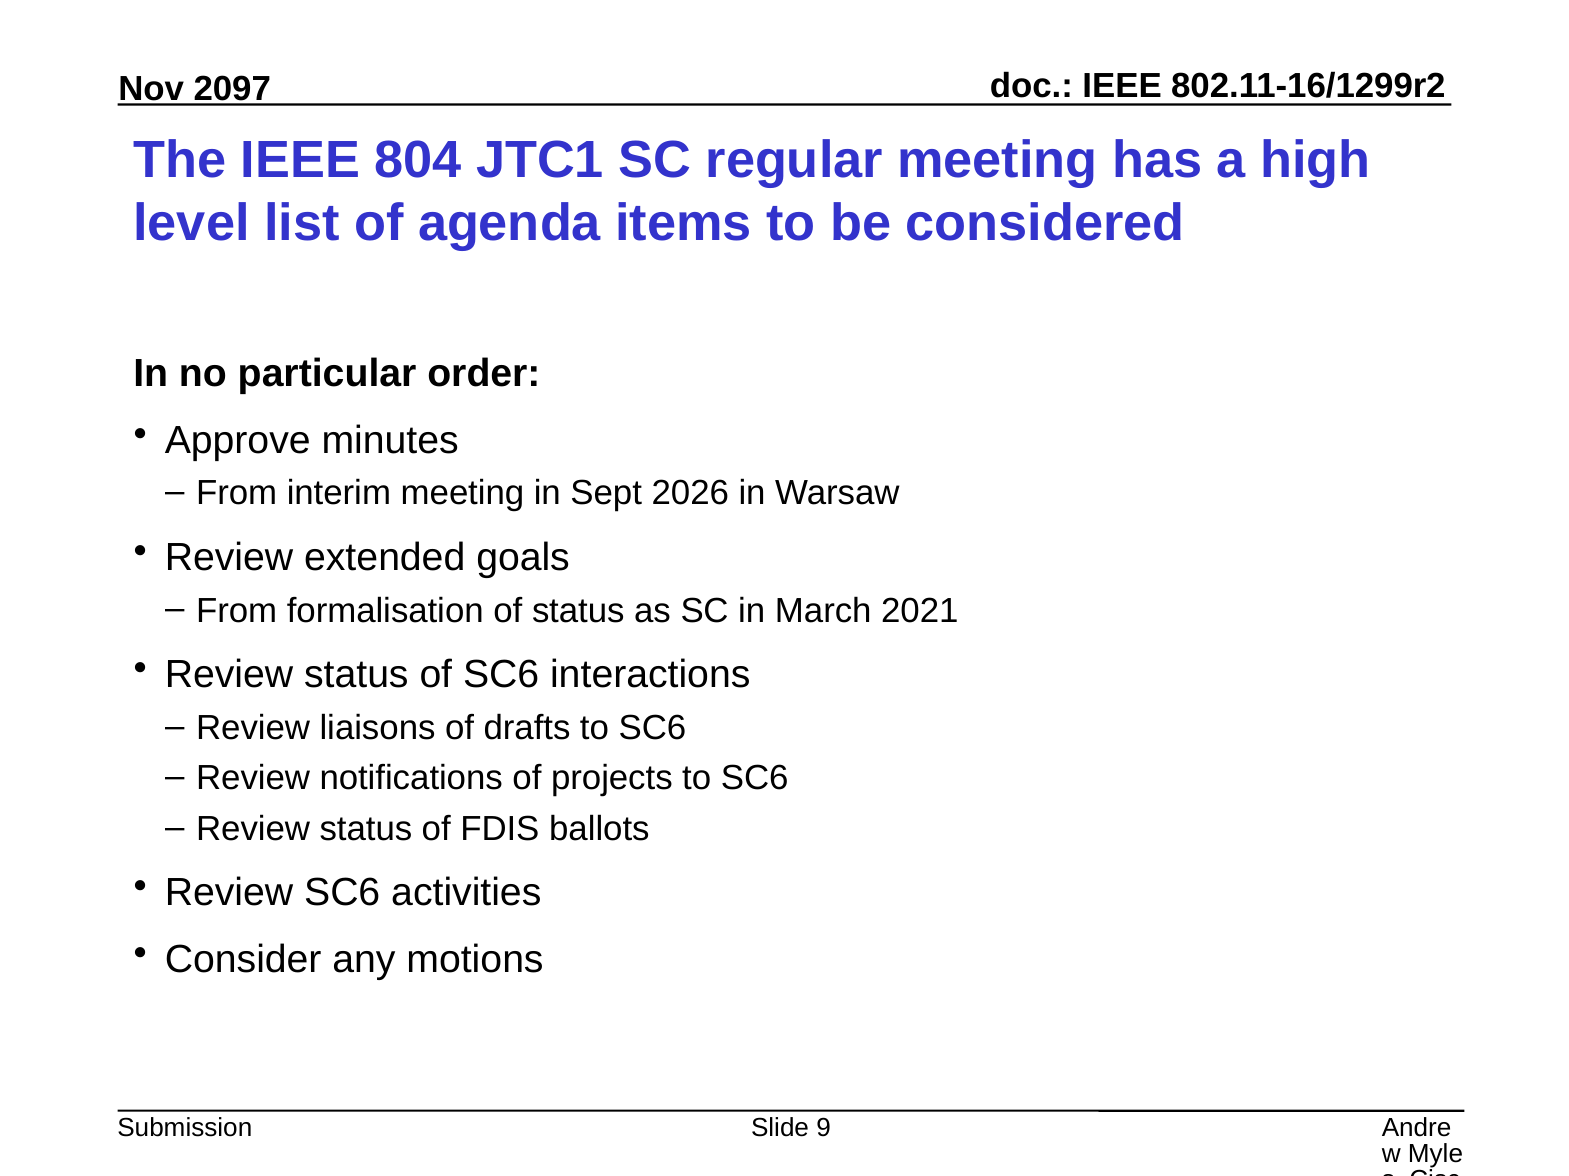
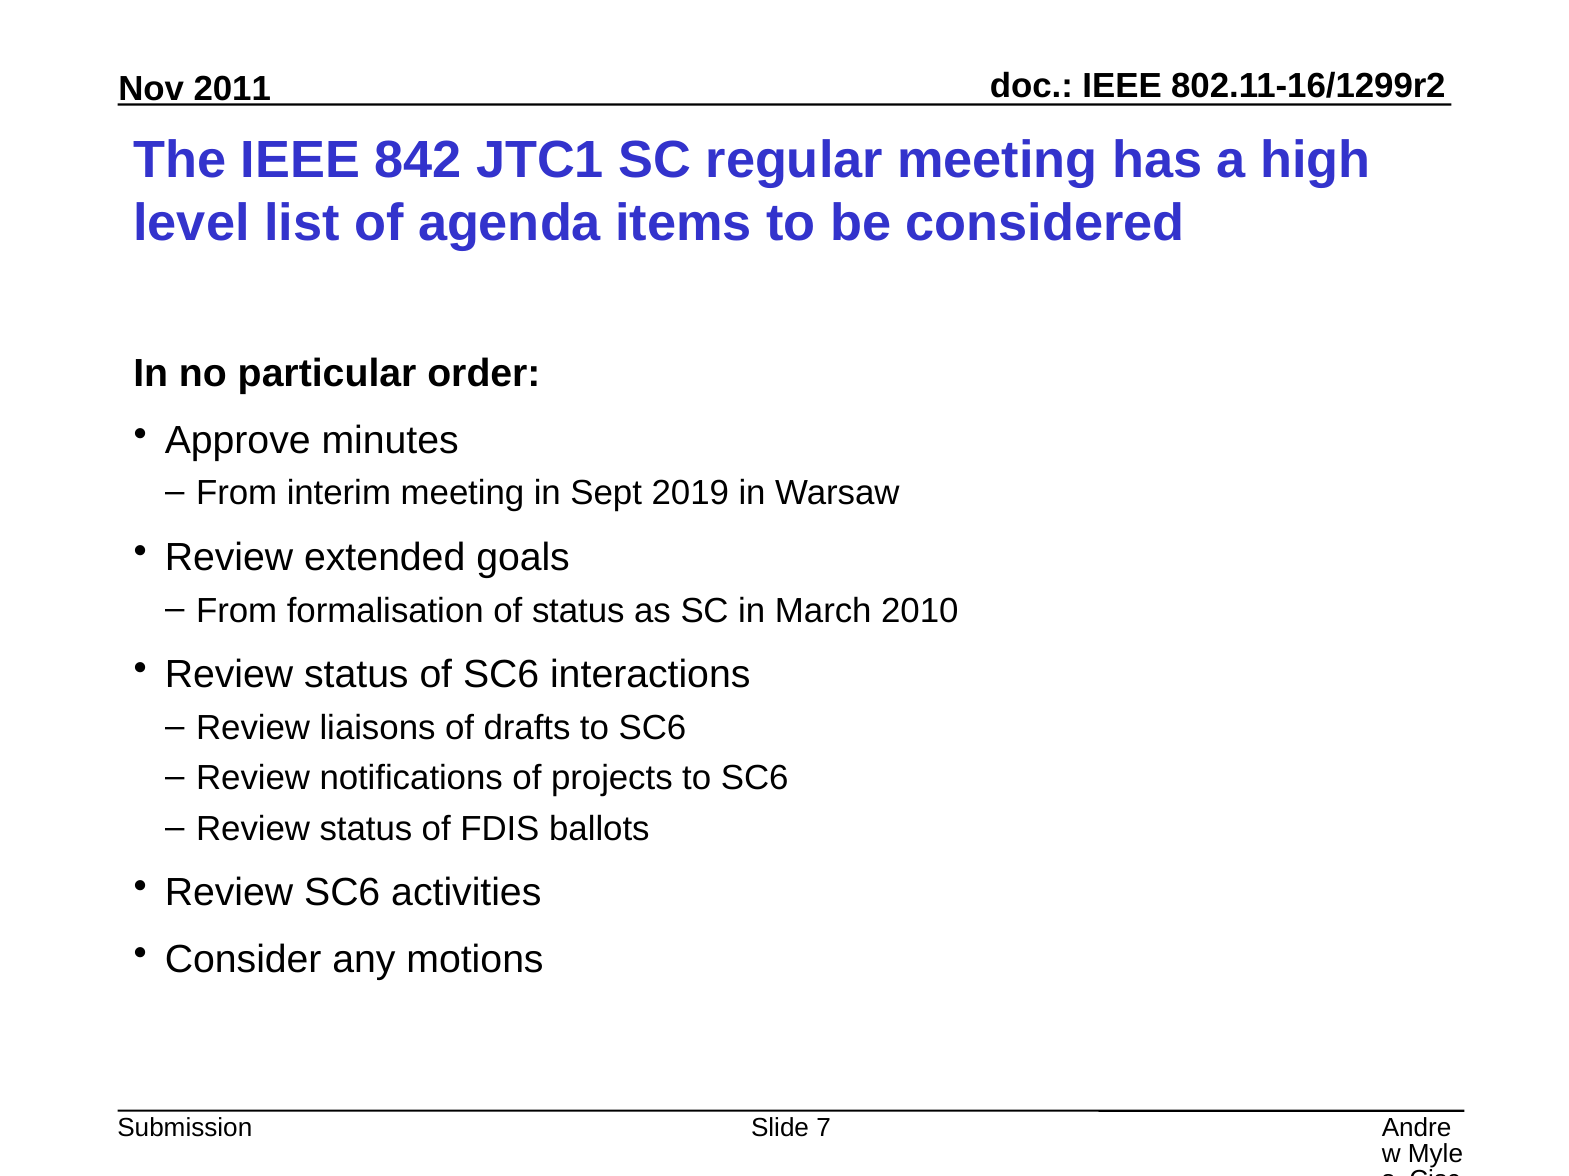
2097: 2097 -> 2011
804: 804 -> 842
2026: 2026 -> 2019
2021: 2021 -> 2010
9: 9 -> 7
